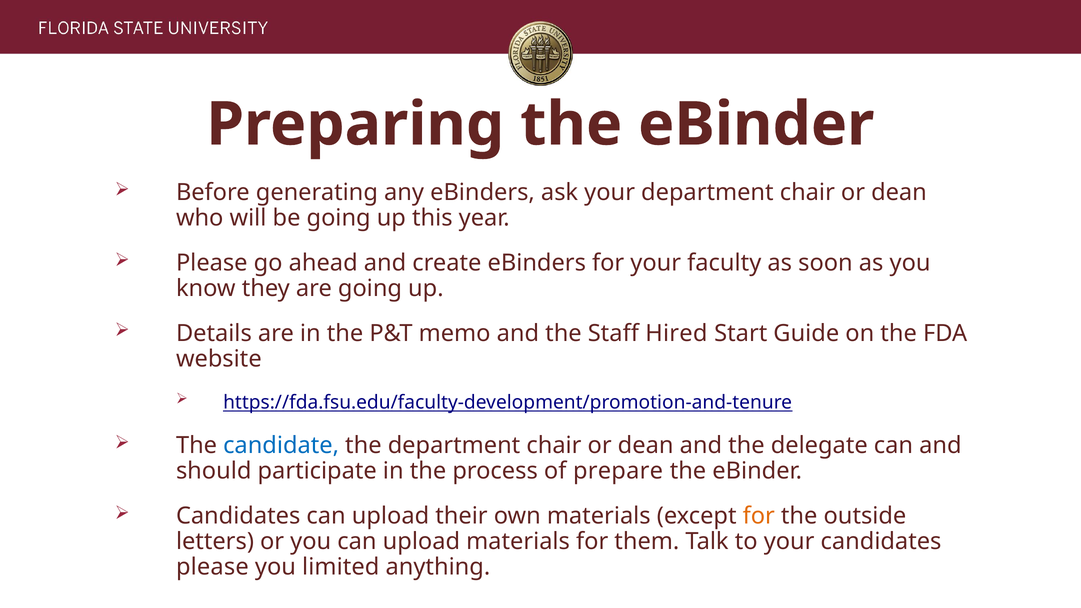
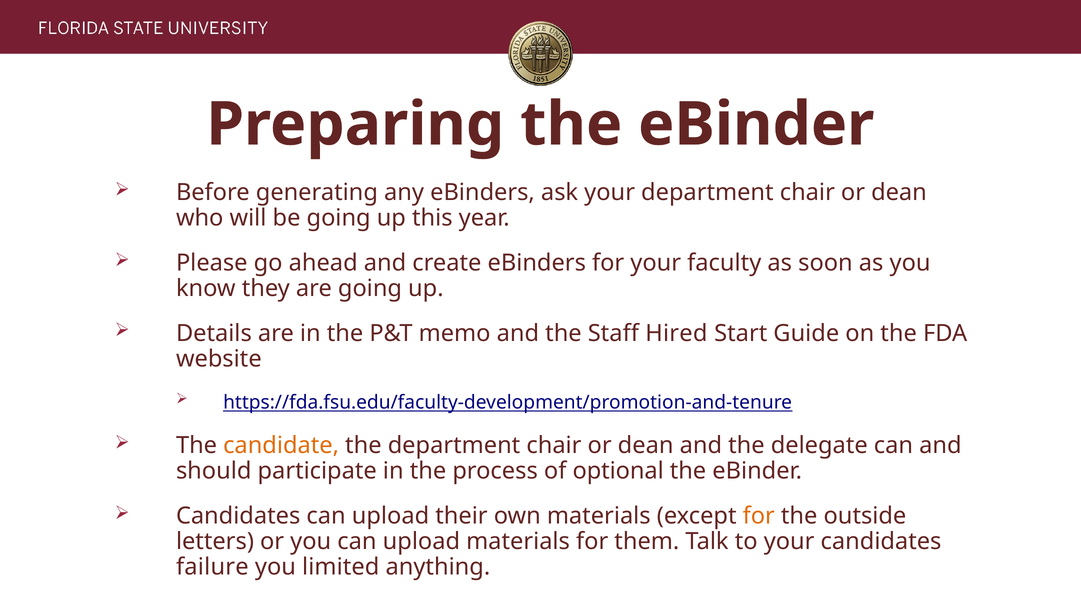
candidate colour: blue -> orange
prepare: prepare -> optional
please at (212, 567): please -> failure
